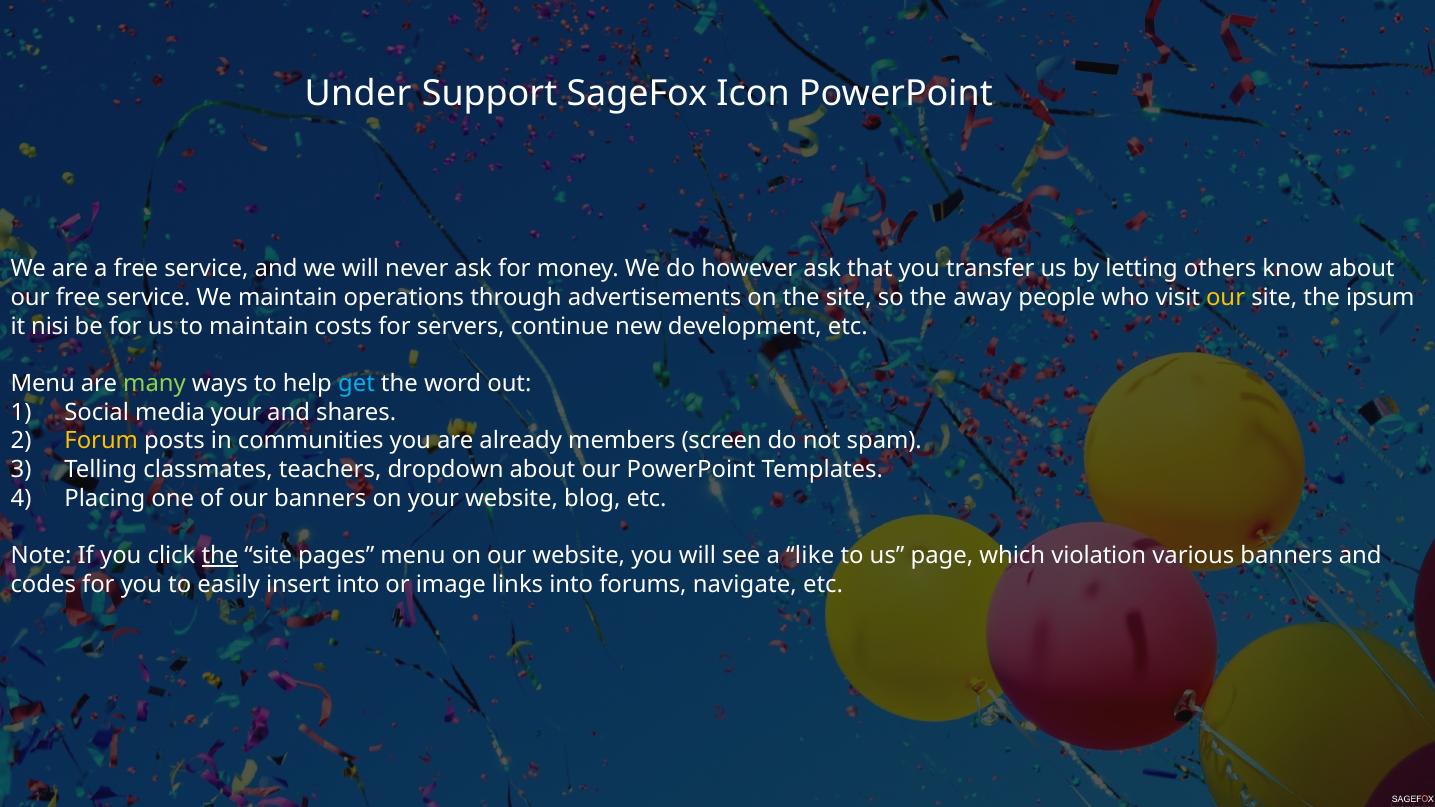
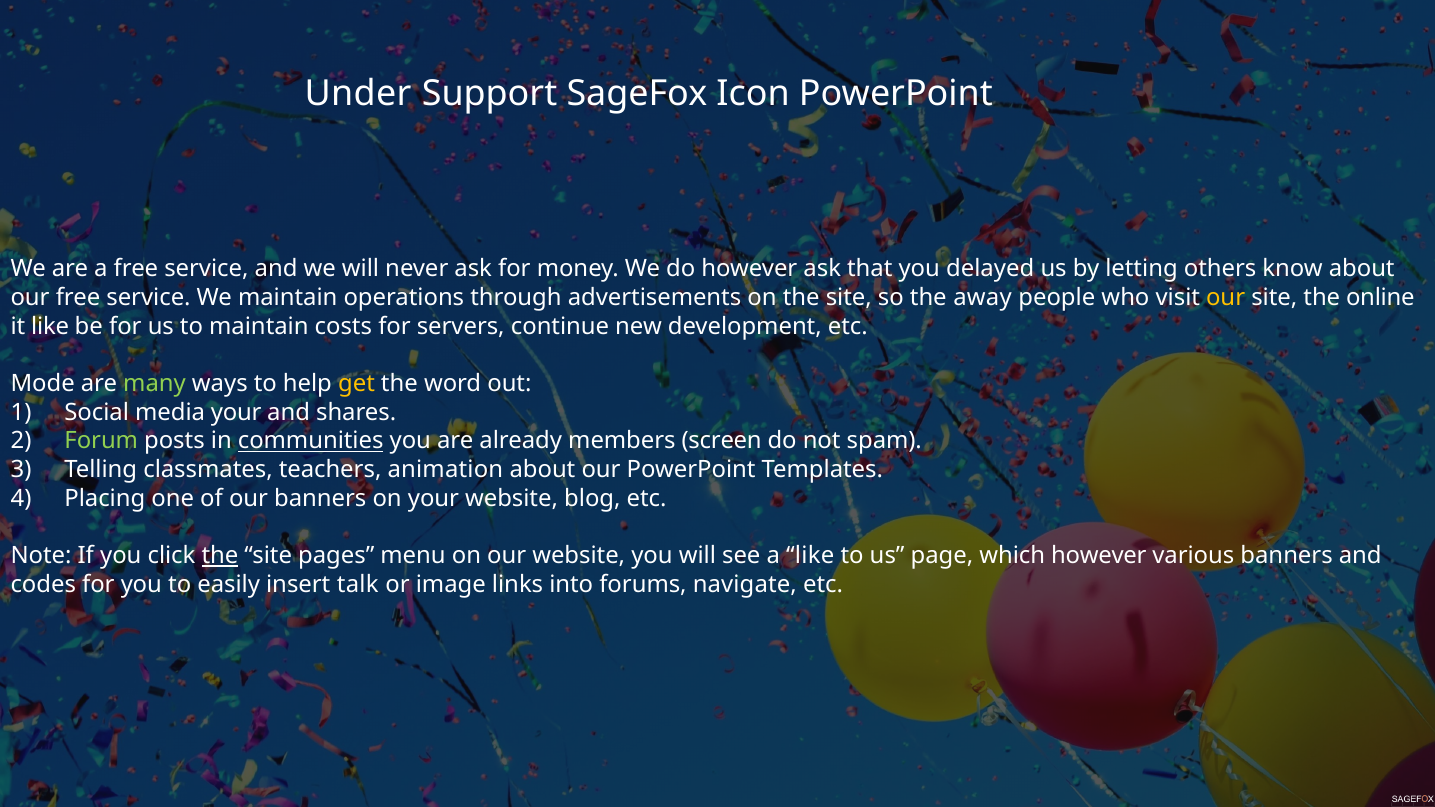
transfer: transfer -> delayed
ipsum: ipsum -> online
it nisi: nisi -> like
Menu at (43, 384): Menu -> Mode
get colour: light blue -> yellow
Forum colour: yellow -> light green
communities underline: none -> present
dropdown: dropdown -> animation
which violation: violation -> however
insert into: into -> talk
